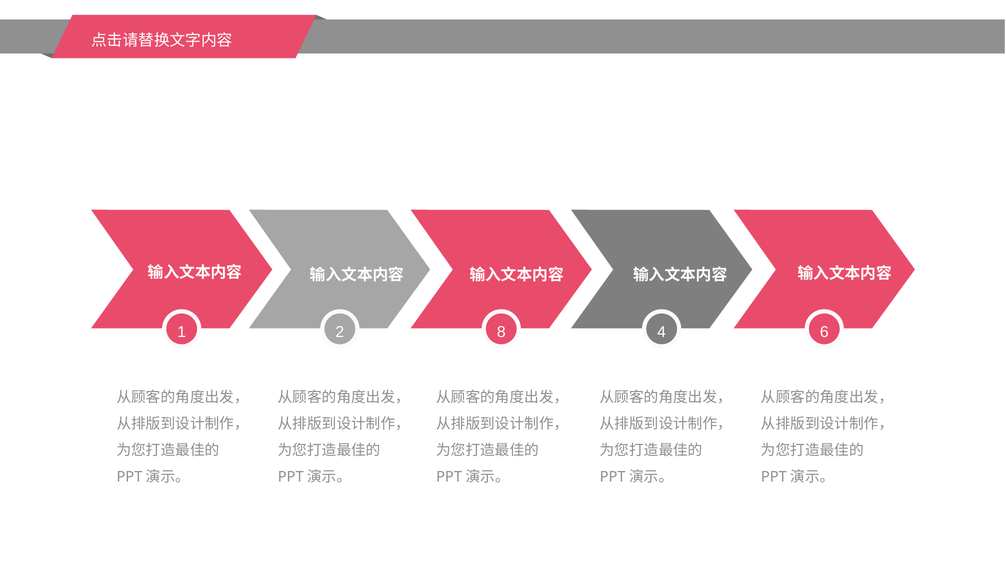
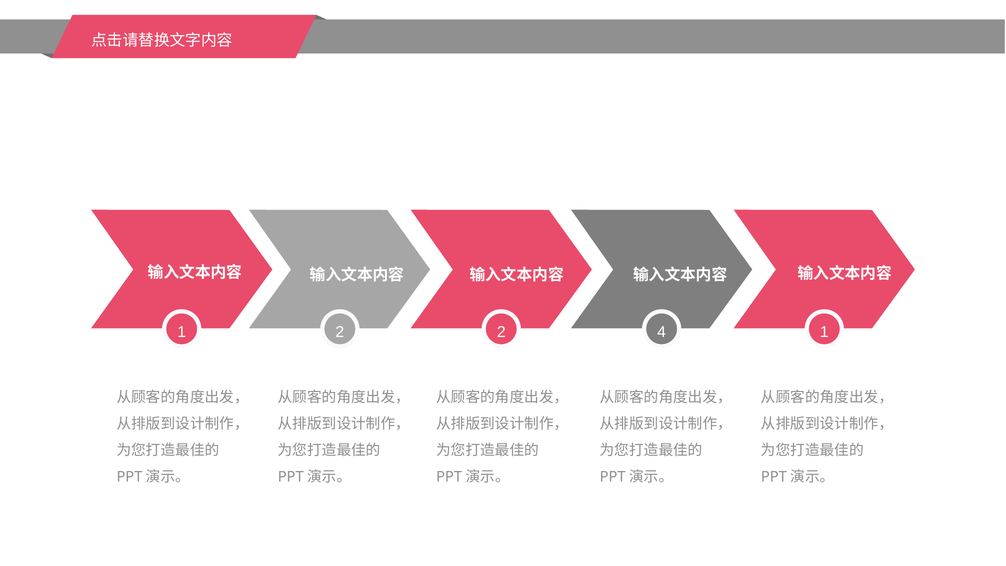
2 8: 8 -> 2
4 6: 6 -> 1
